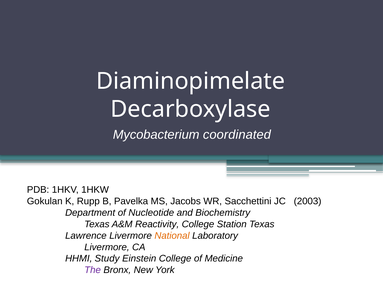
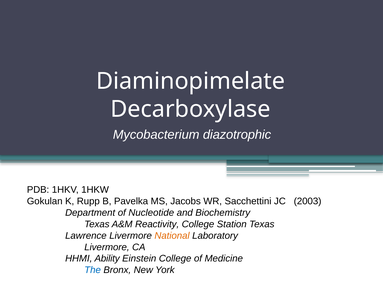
coordinated: coordinated -> diazotrophic
Study: Study -> Ability
The colour: purple -> blue
